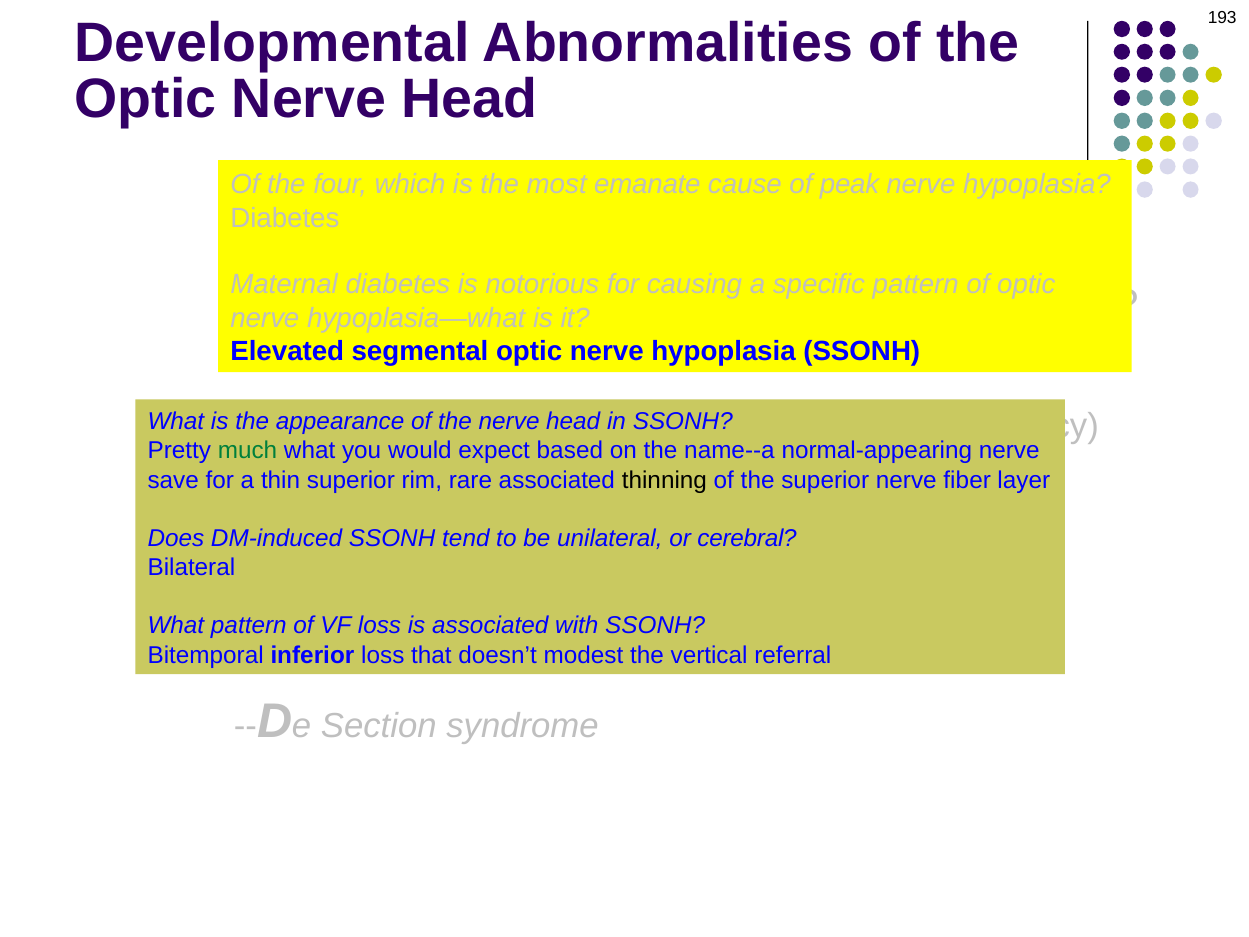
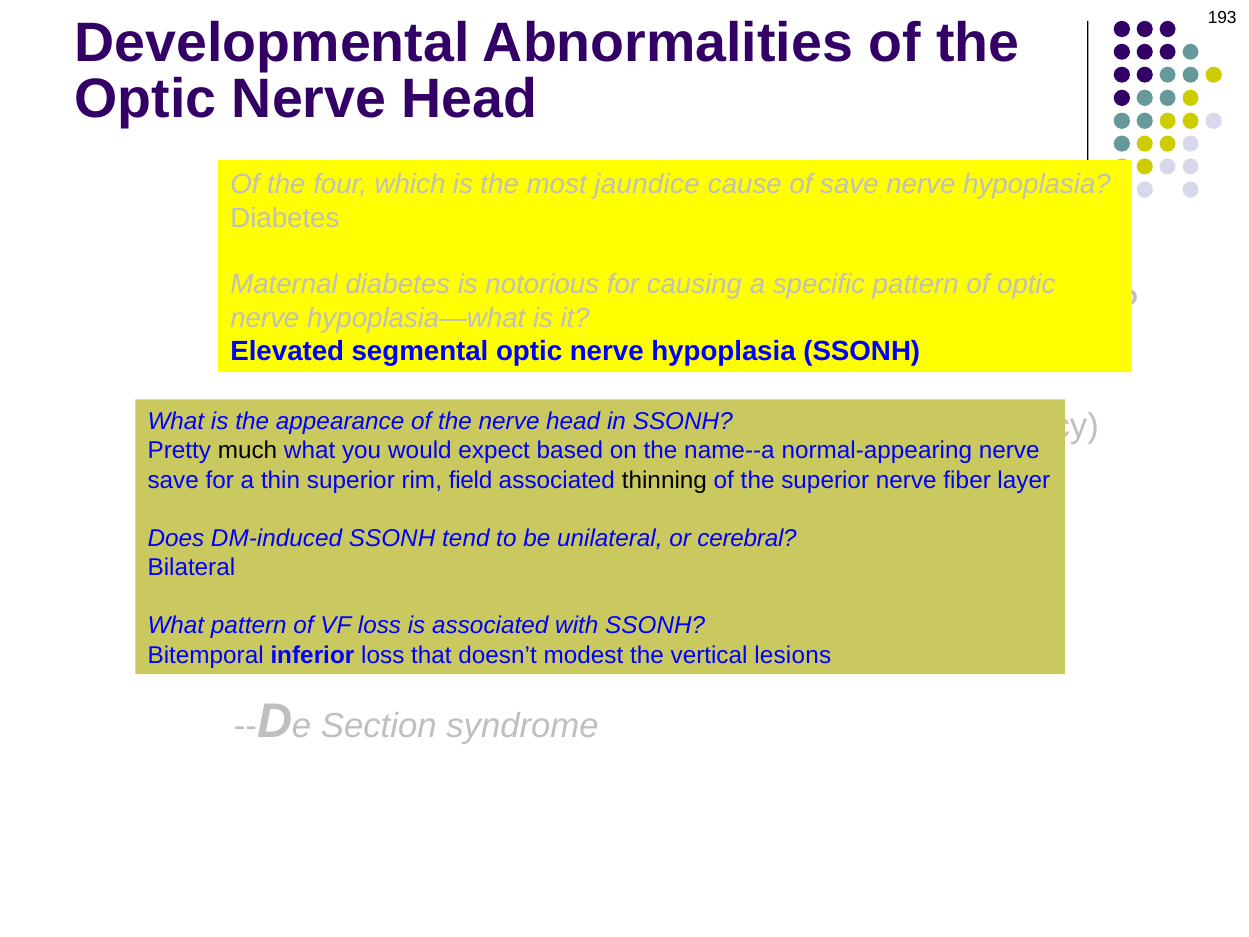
emanate: emanate -> jaundice
of peak: peak -> save
much colour: green -> black
rare: rare -> field
referral: referral -> lesions
